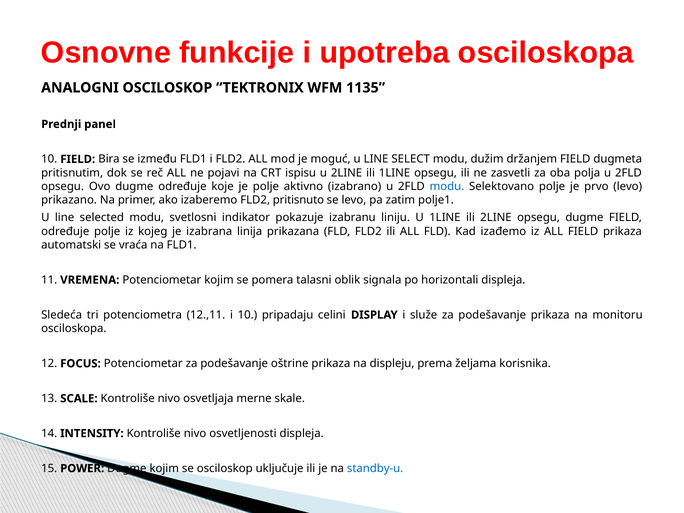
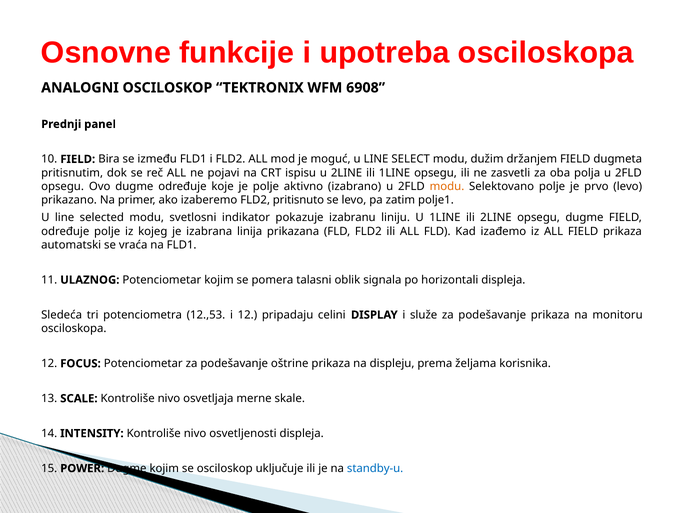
1135: 1135 -> 6908
modu at (447, 186) colour: blue -> orange
VREMENA: VREMENA -> ULAZNOG
12.,11: 12.,11 -> 12.,53
i 10: 10 -> 12
